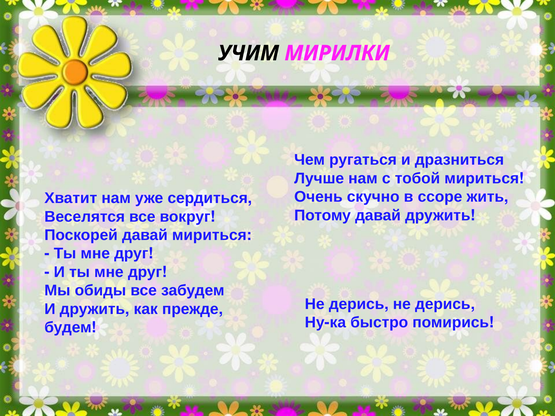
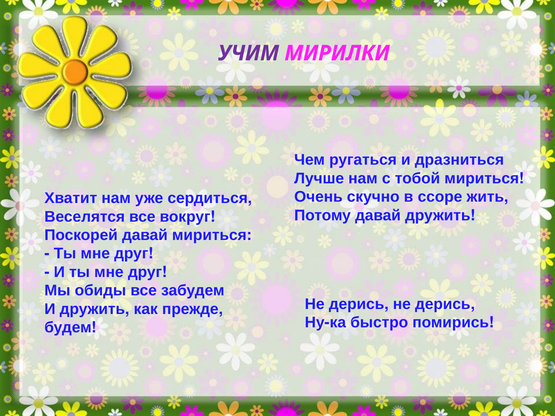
УЧИМ colour: black -> purple
